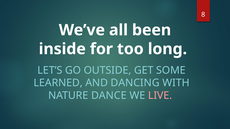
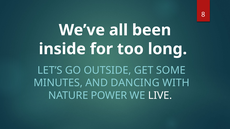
LEARNED: LEARNED -> MINUTES
DANCE: DANCE -> POWER
LIVE colour: pink -> white
